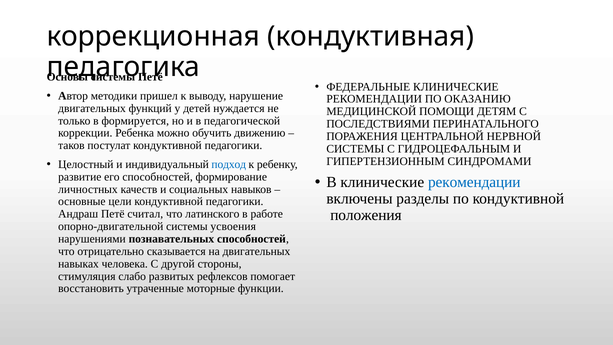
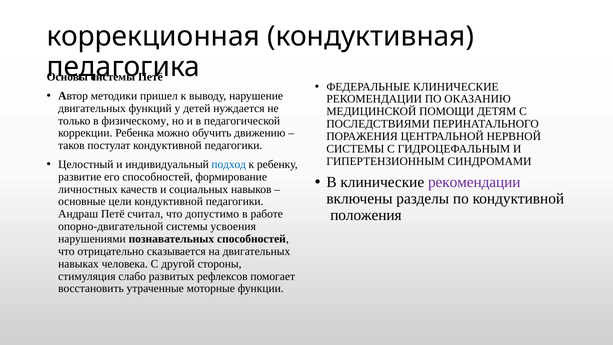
формируется: формируется -> физическому
рекомендации at (474, 182) colour: blue -> purple
латинского: латинского -> допустимо
